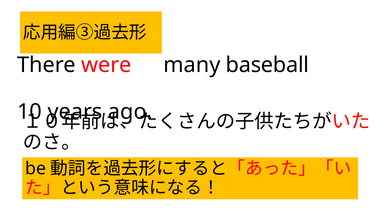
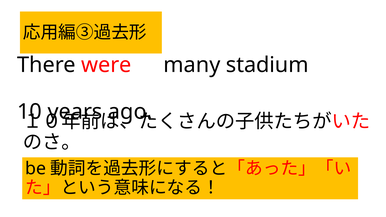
baseball: baseball -> stadium
